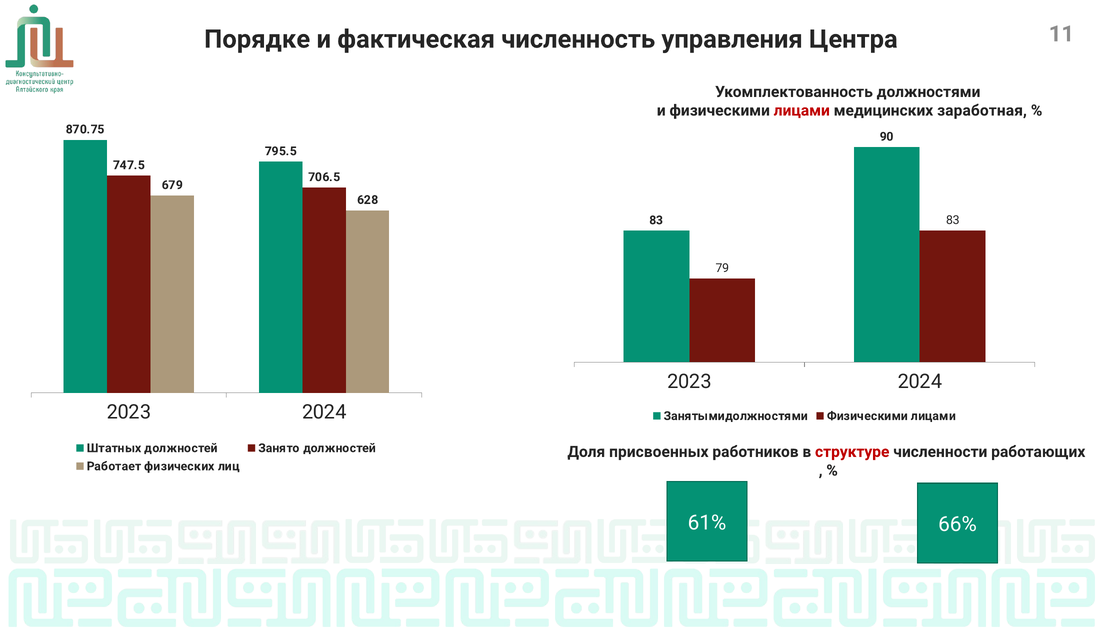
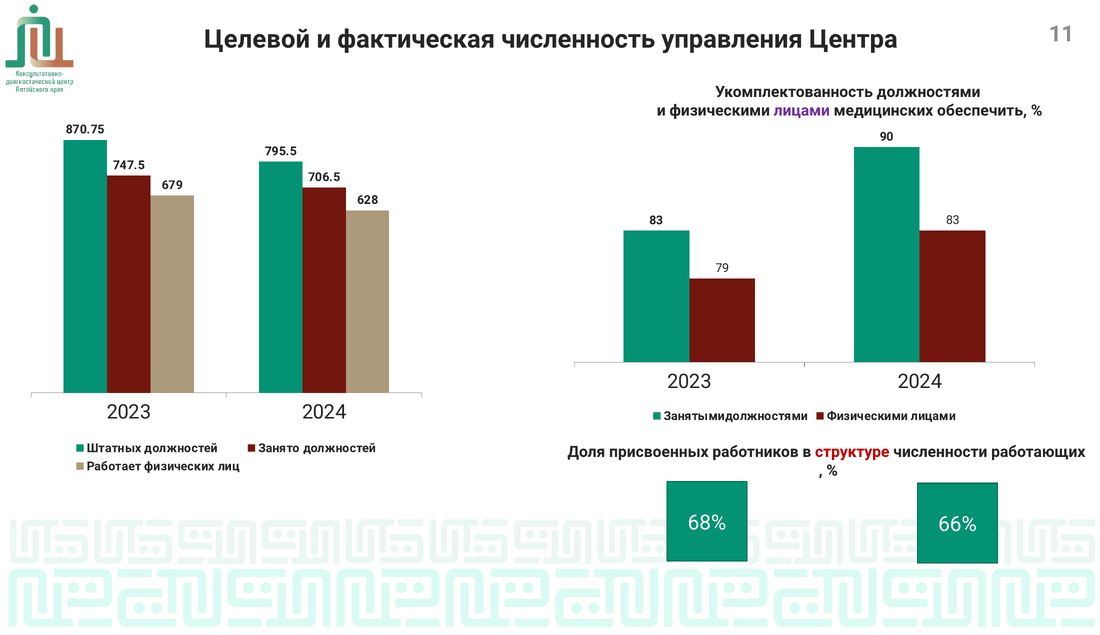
Порядке: Порядке -> Целевой
лицами at (802, 110) colour: red -> purple
заработная: заработная -> обеспечить
61%: 61% -> 68%
